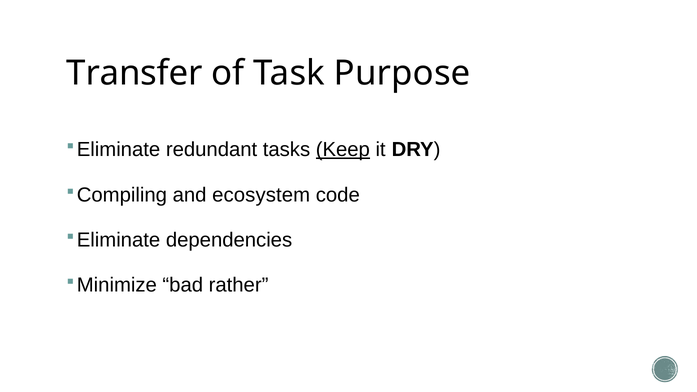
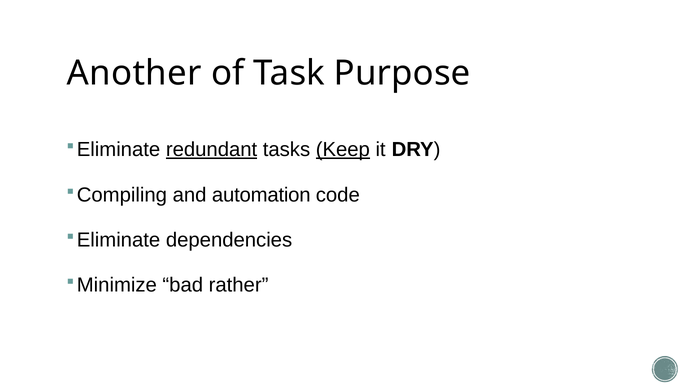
Transfer: Transfer -> Another
redundant underline: none -> present
ecosystem: ecosystem -> automation
